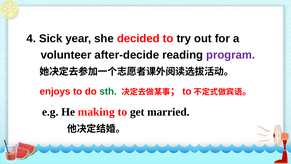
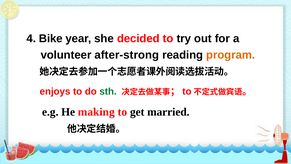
Sick: Sick -> Bike
after-decide: after-decide -> after-strong
program colour: purple -> orange
